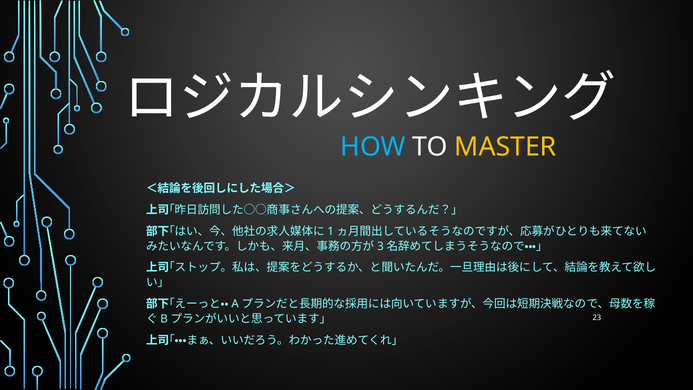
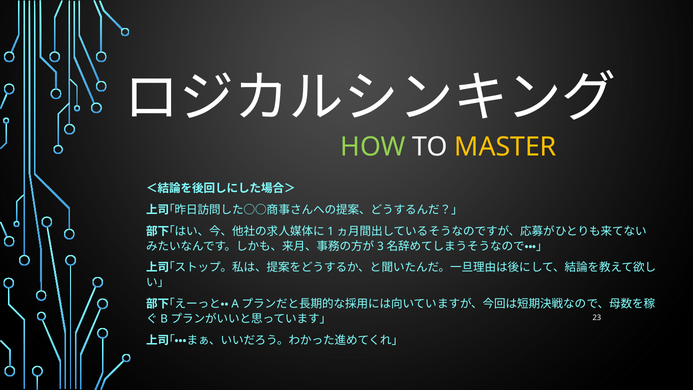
HOW colour: light blue -> light green
